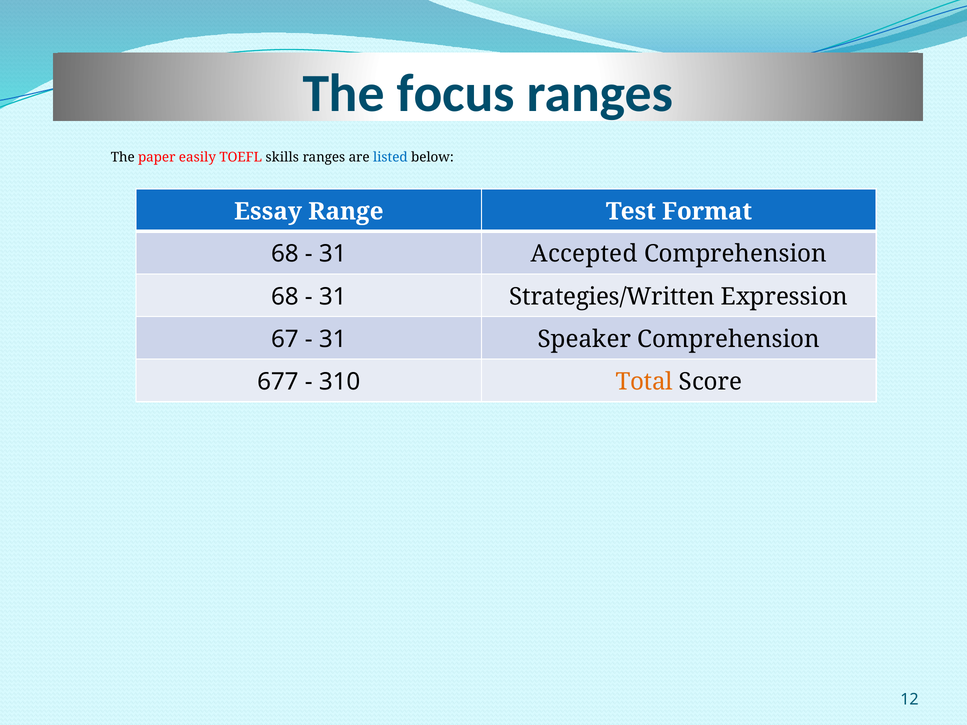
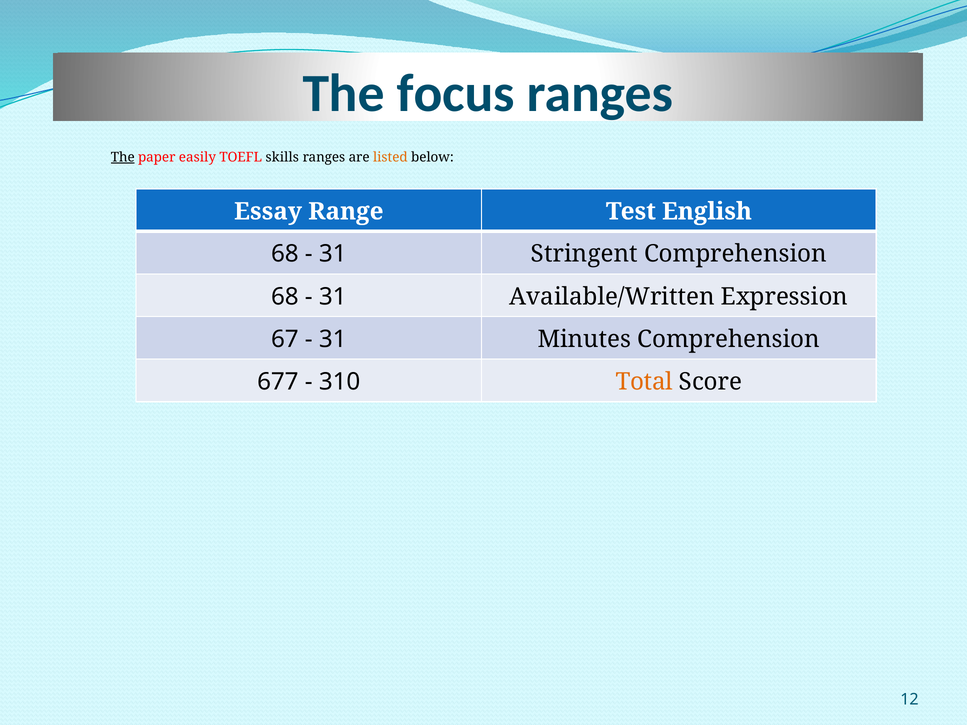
The at (123, 157) underline: none -> present
listed colour: blue -> orange
Format: Format -> English
Accepted: Accepted -> Stringent
Strategies/Written: Strategies/Written -> Available/Written
Speaker: Speaker -> Minutes
